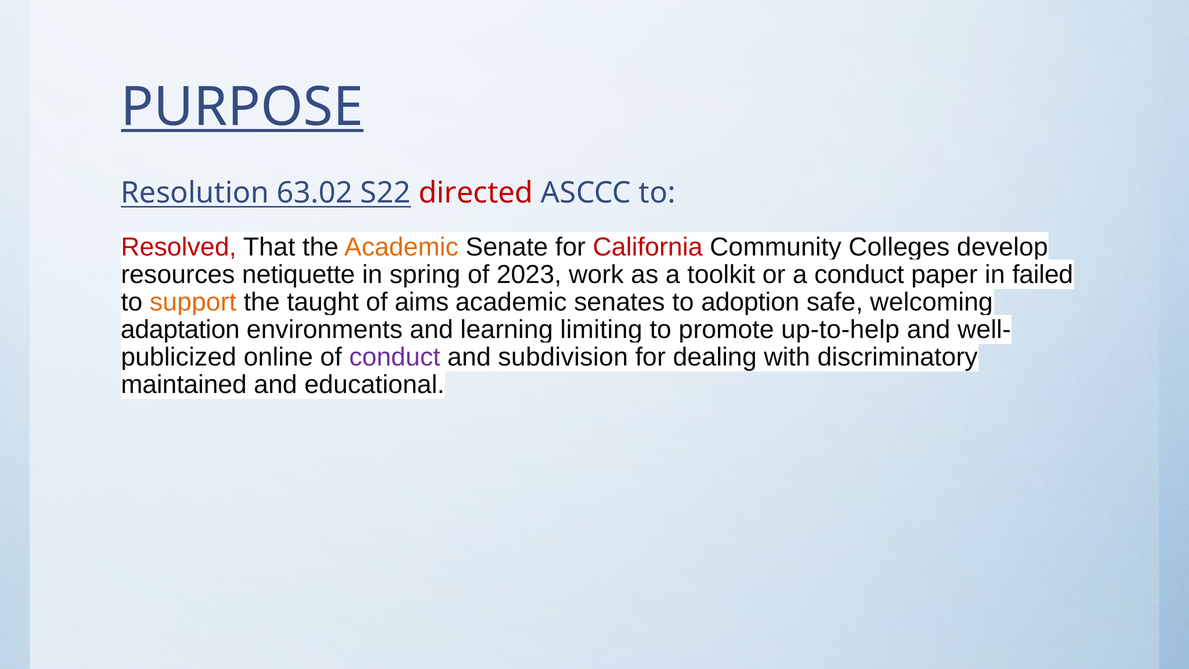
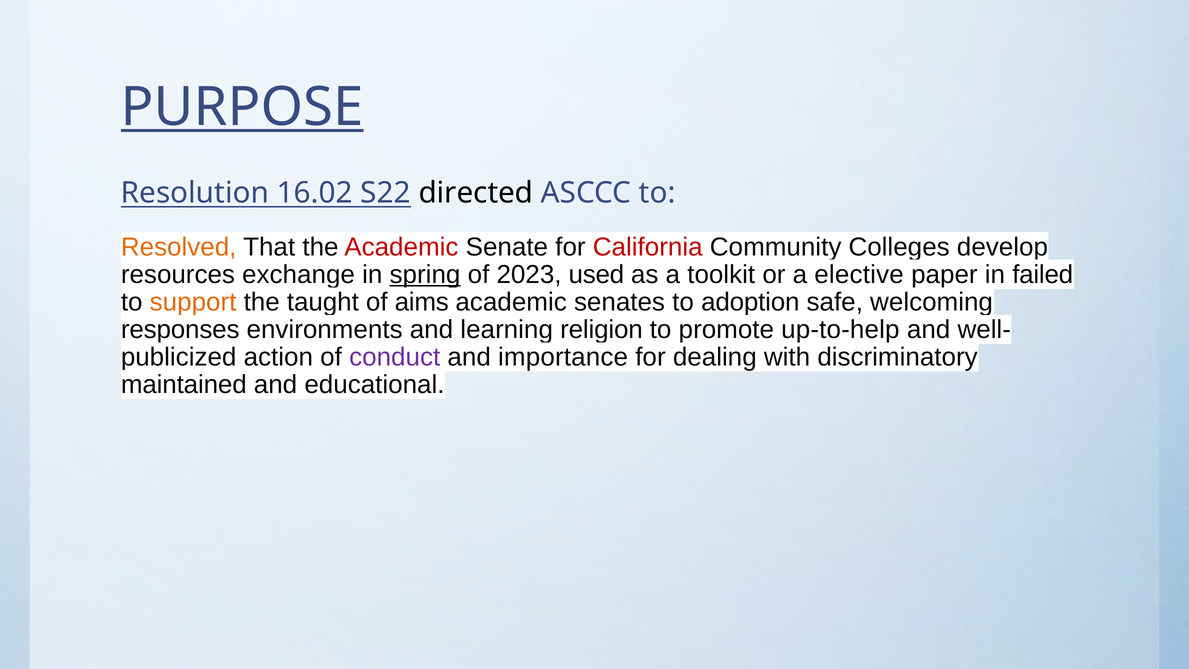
63.02: 63.02 -> 16.02
directed colour: red -> black
Resolved colour: red -> orange
Academic at (401, 247) colour: orange -> red
netiquette: netiquette -> exchange
spring underline: none -> present
work: work -> used
a conduct: conduct -> elective
adaptation: adaptation -> responses
limiting: limiting -> religion
online: online -> action
subdivision: subdivision -> importance
